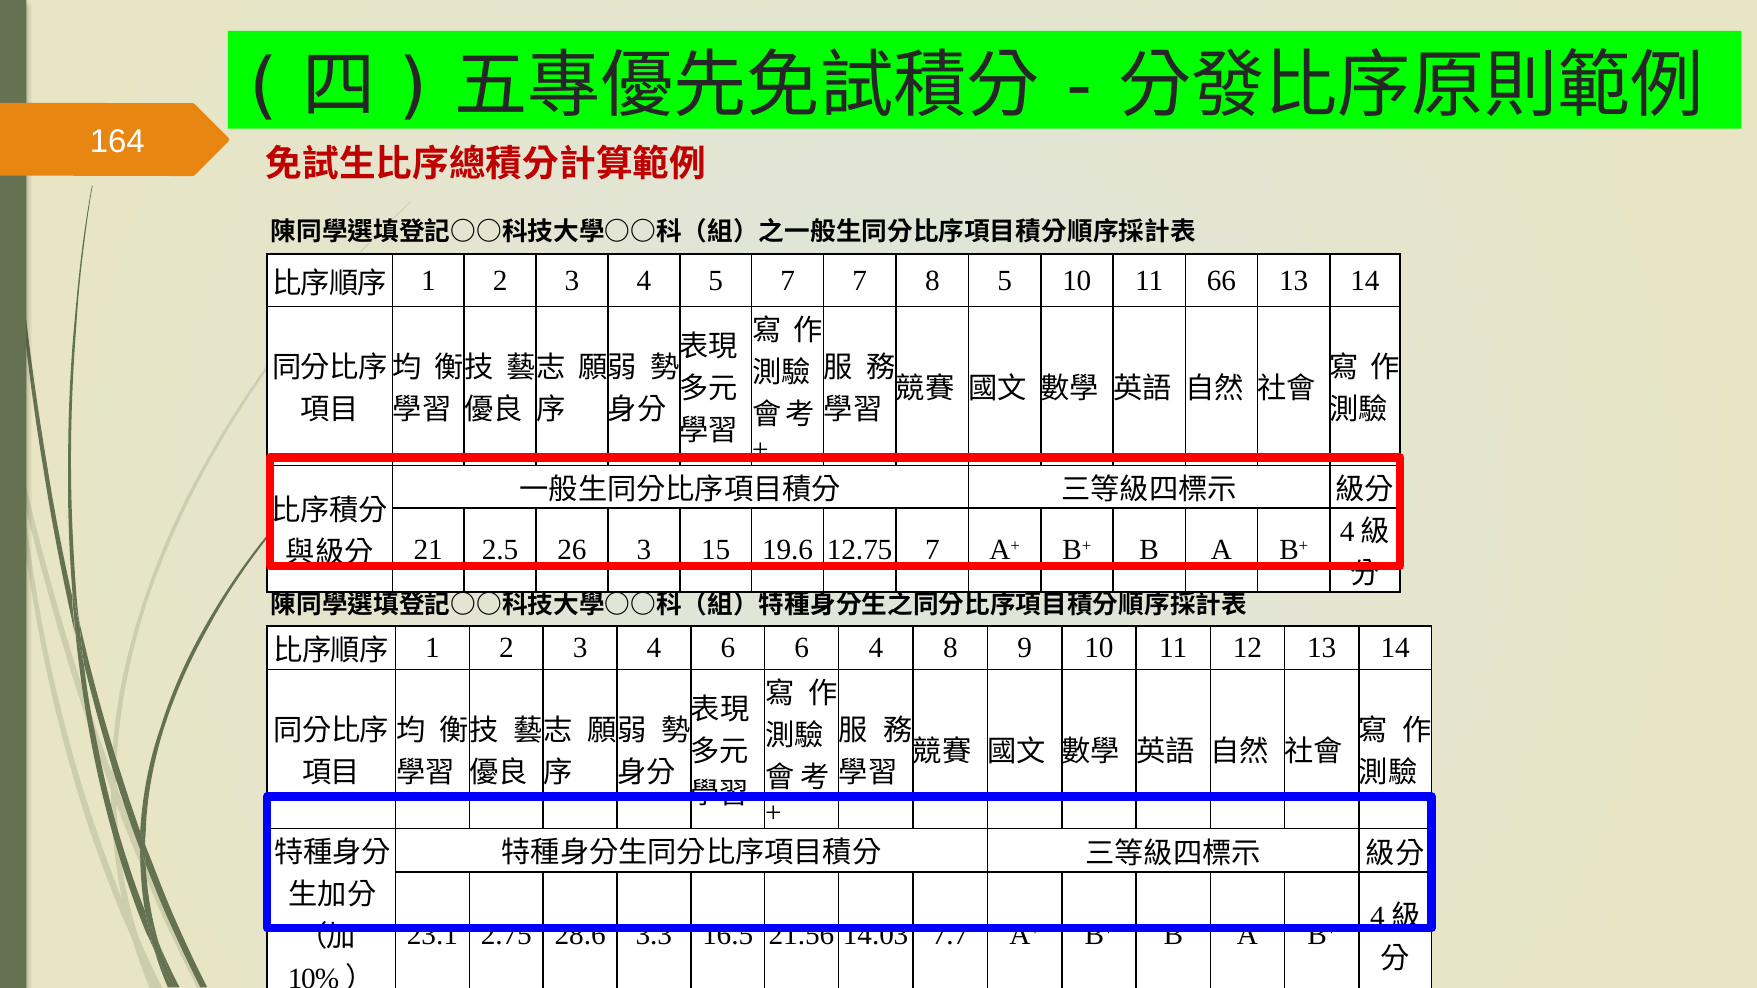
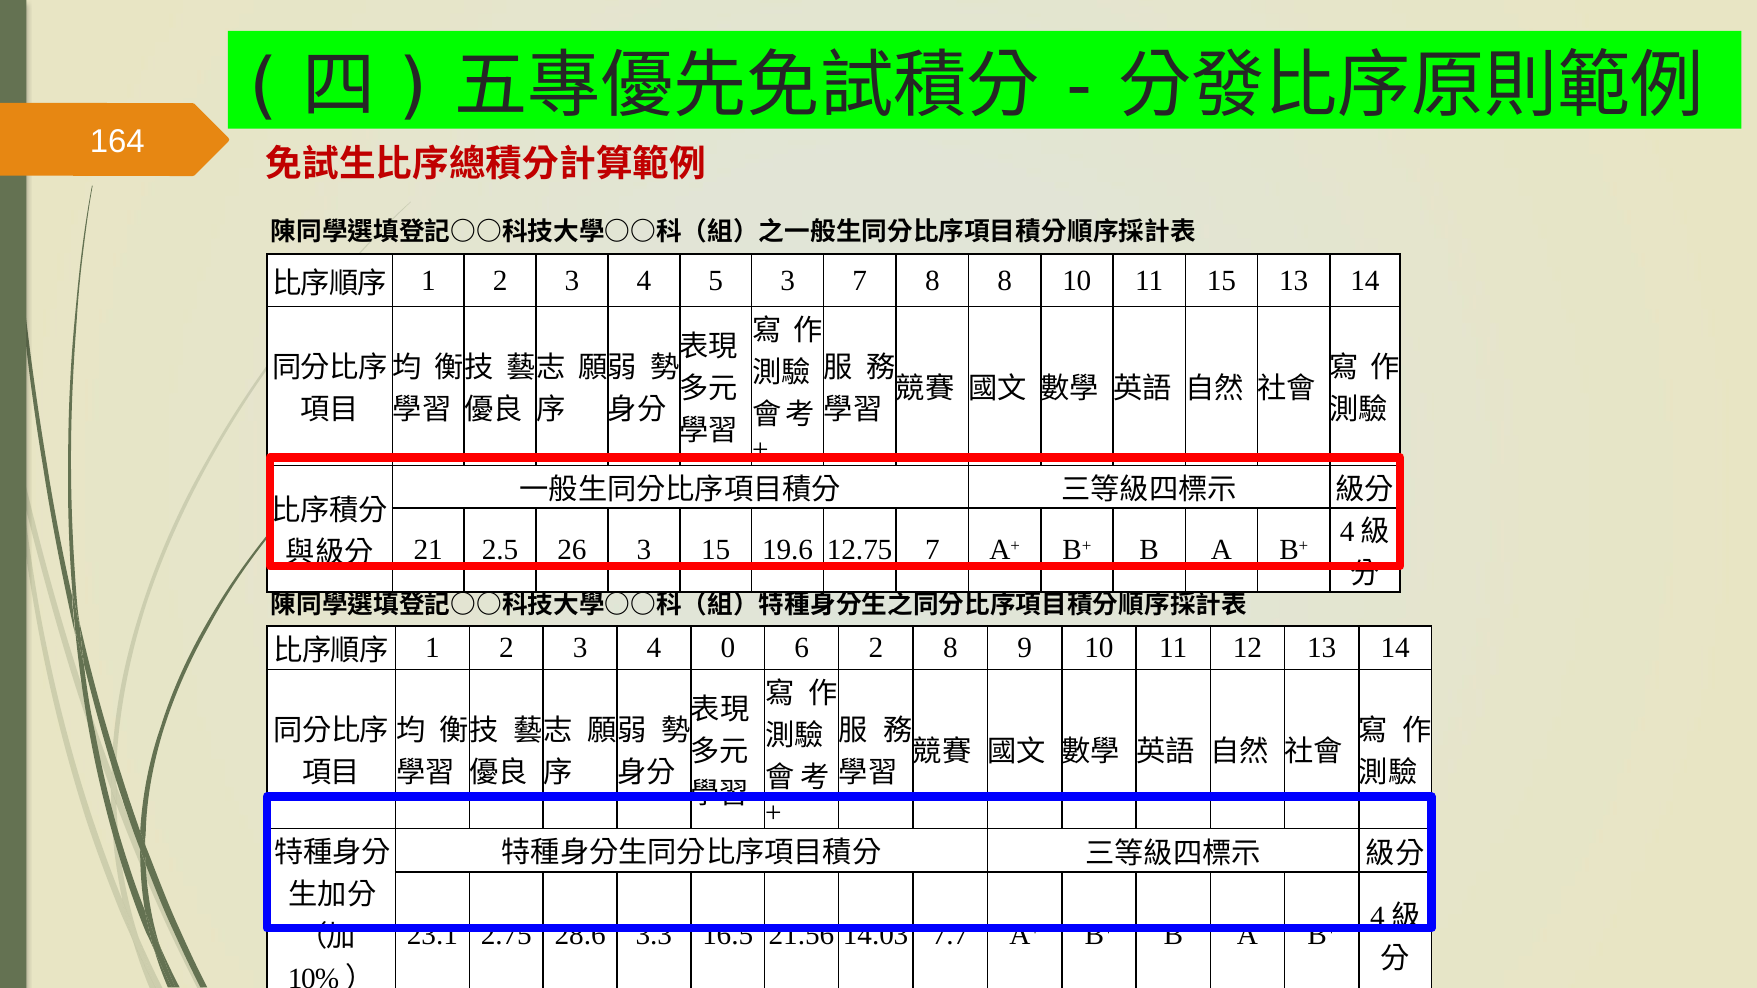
5 7: 7 -> 3
8 5: 5 -> 8
11 66: 66 -> 15
4 6: 6 -> 0
6 4: 4 -> 2
